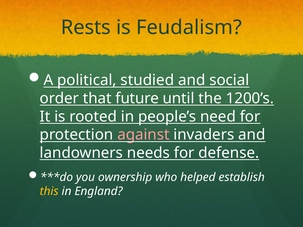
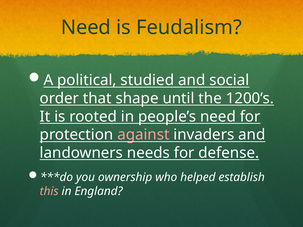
Rests at (86, 28): Rests -> Need
future: future -> shape
this colour: yellow -> pink
